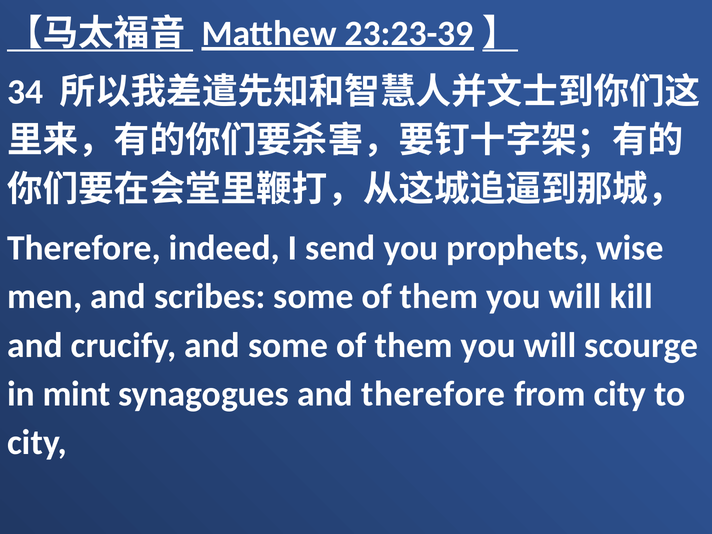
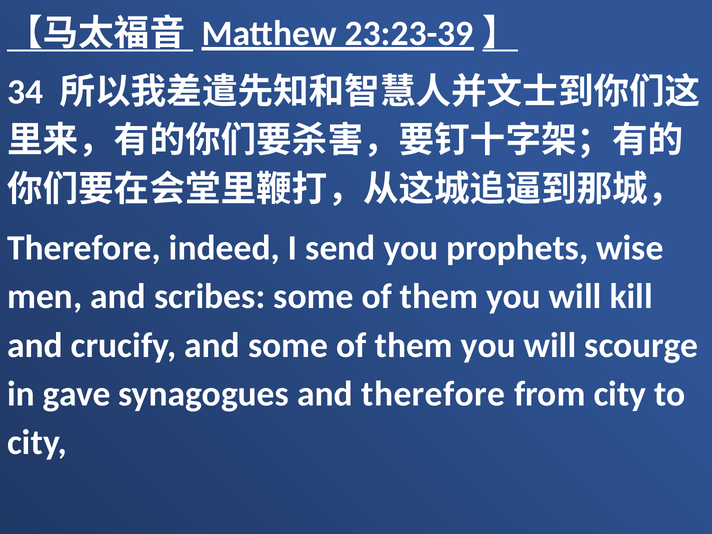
mint: mint -> gave
